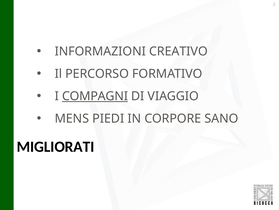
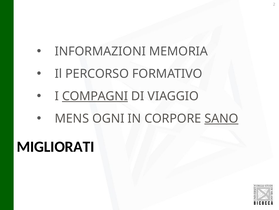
CREATIVO: CREATIVO -> MEMORIA
PIEDI: PIEDI -> OGNI
SANO underline: none -> present
